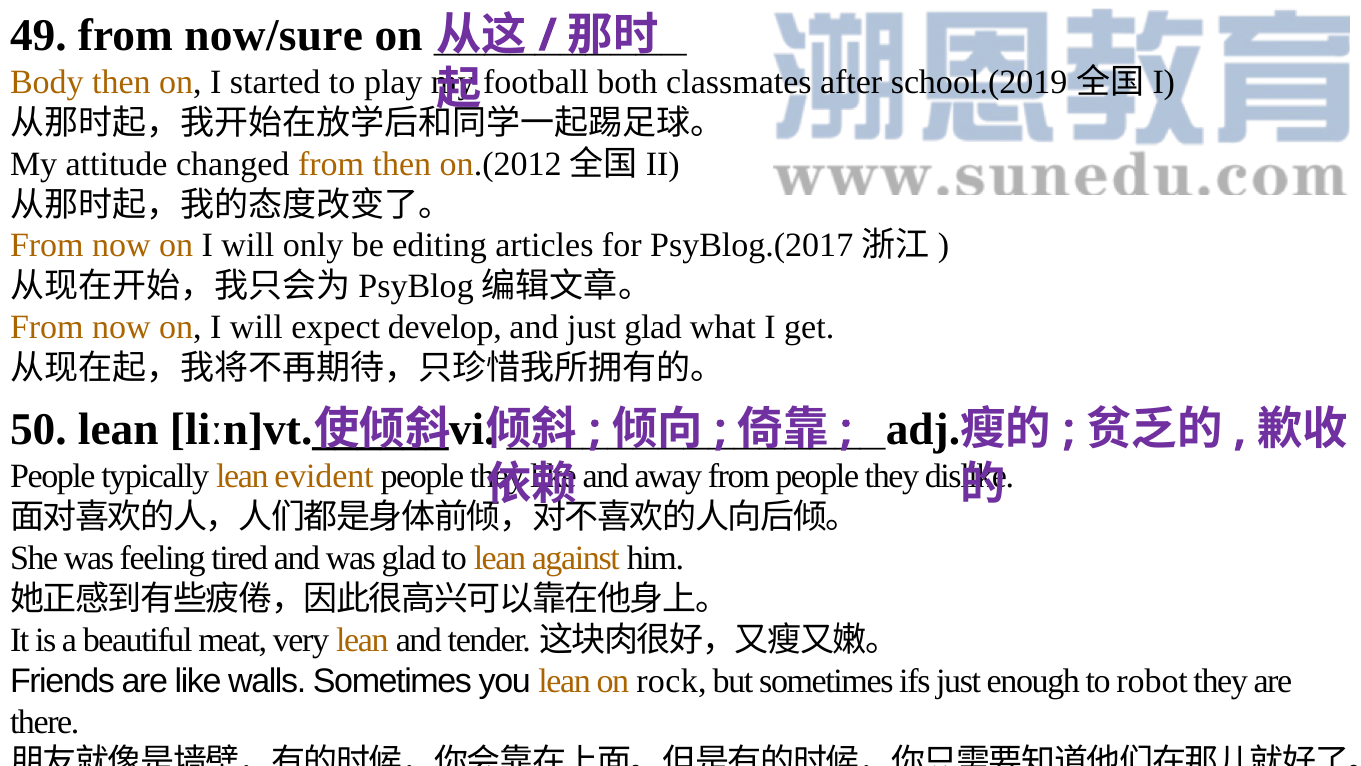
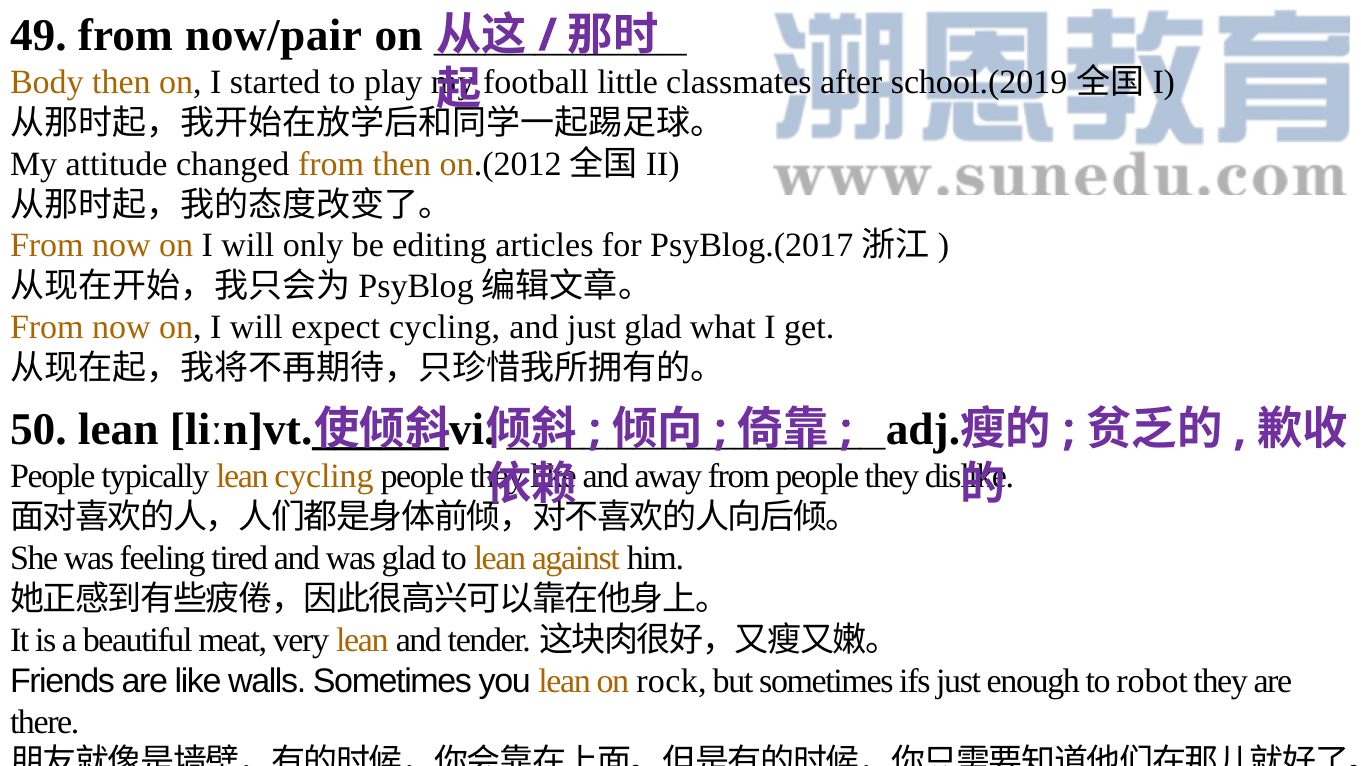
now/sure: now/sure -> now/pair
both: both -> little
expect develop: develop -> cycling
lean evident: evident -> cycling
